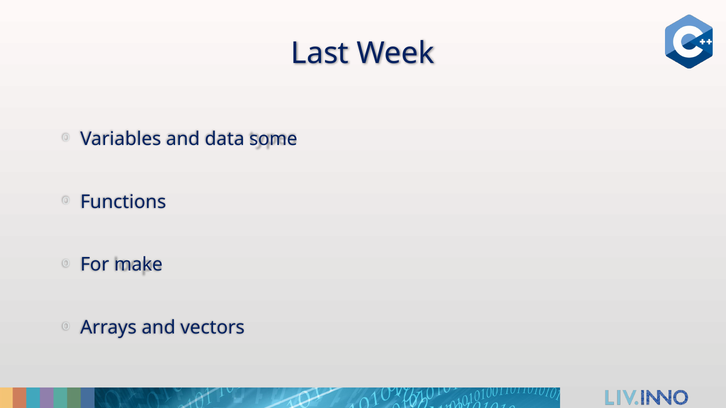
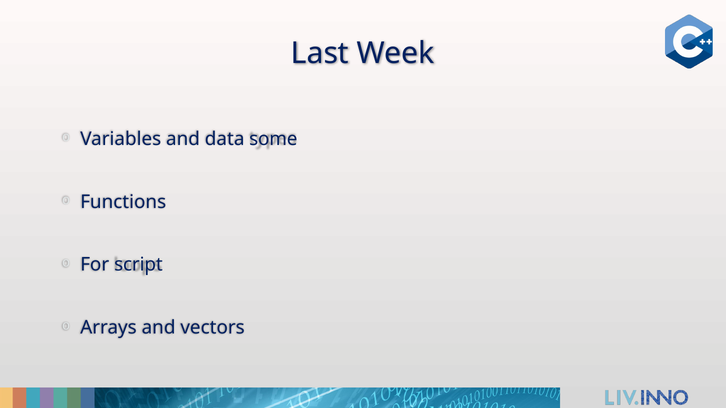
make: make -> script
